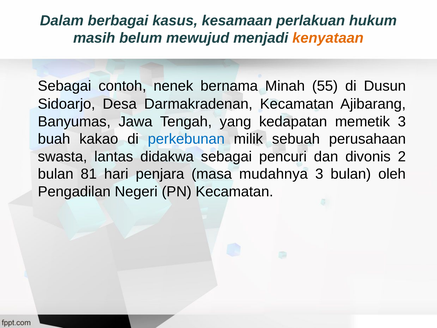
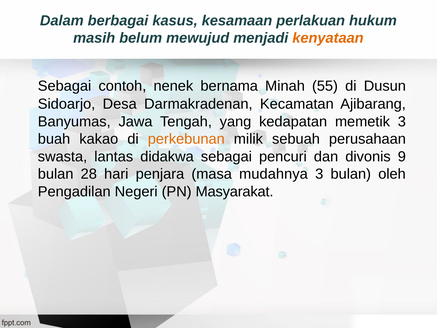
perkebunan colour: blue -> orange
2: 2 -> 9
81: 81 -> 28
PN Kecamatan: Kecamatan -> Masyarakat
